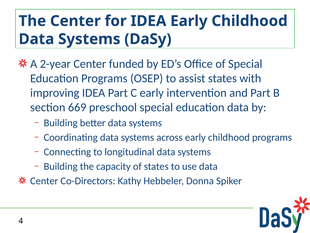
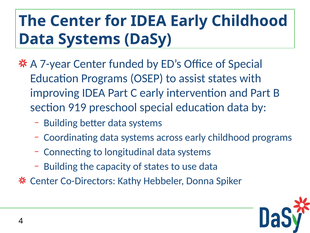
2-year: 2-year -> 7-year
669: 669 -> 919
